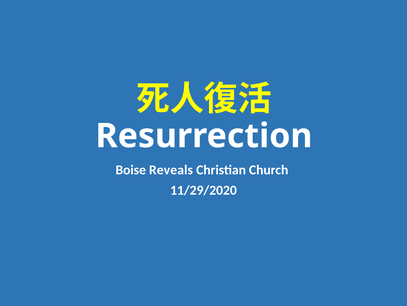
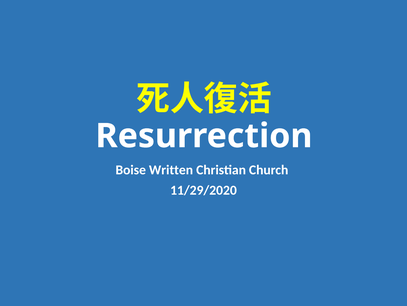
Reveals: Reveals -> Written
